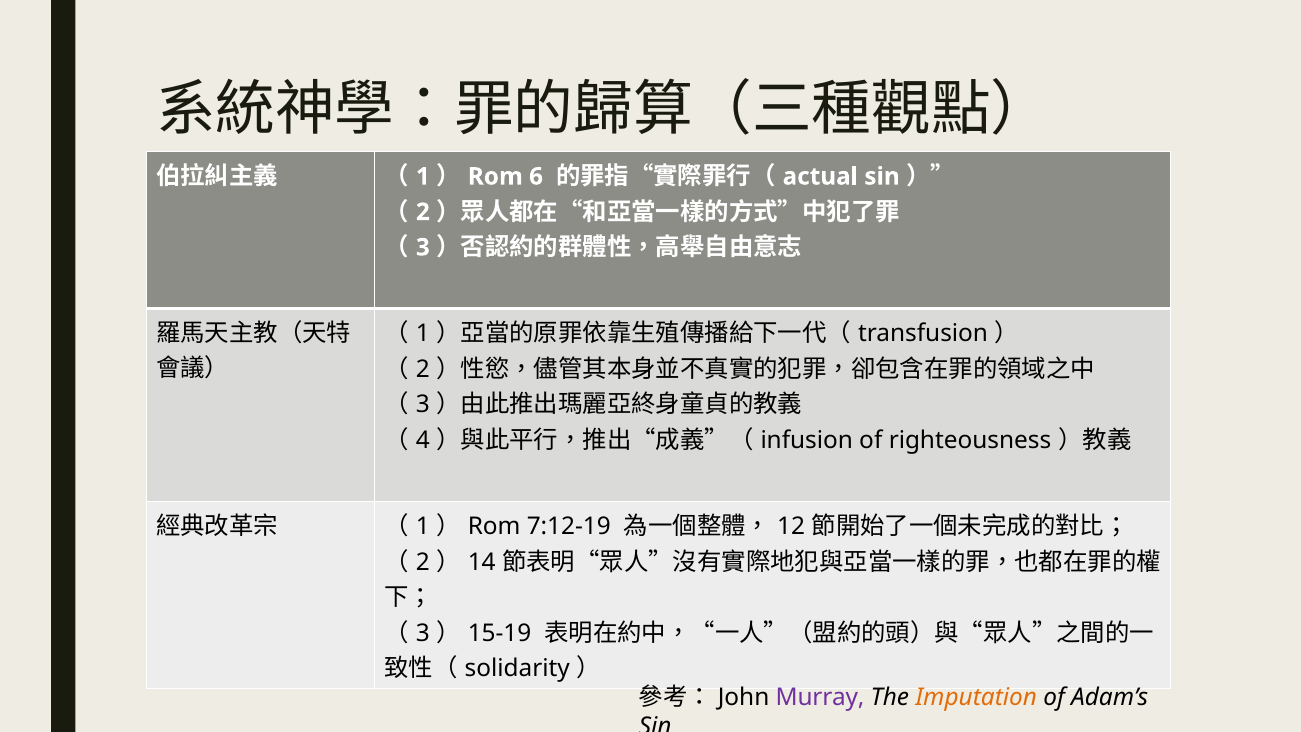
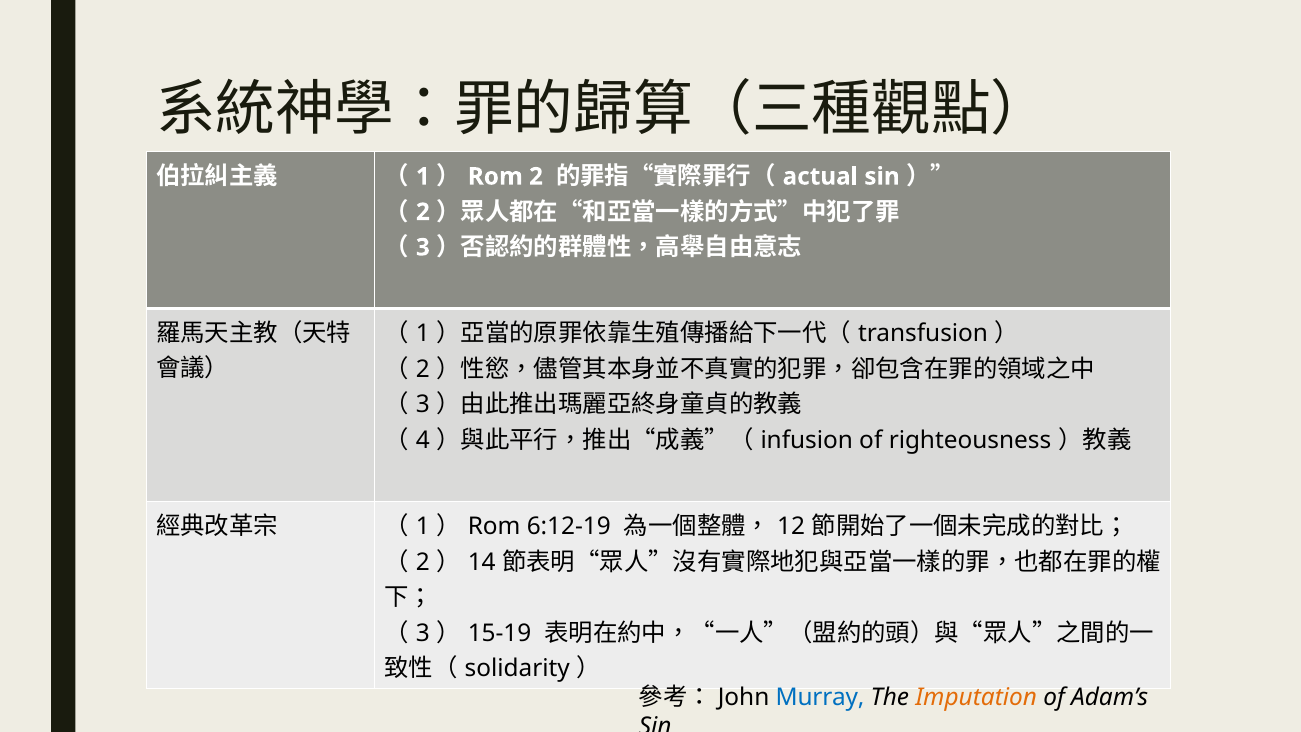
6 at (536, 176): 6 -> 2
7:12-19: 7:12-19 -> 6:12-19
Murray colour: purple -> blue
